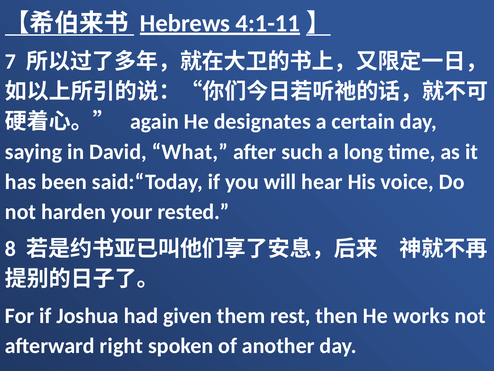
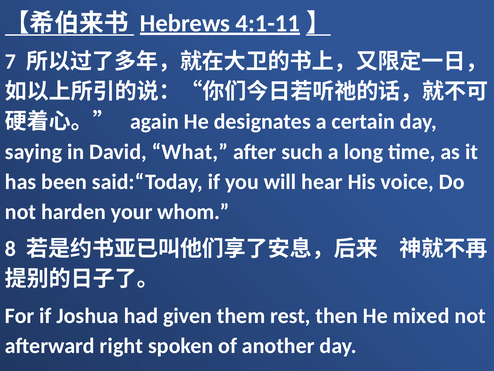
rested: rested -> whom
works: works -> mixed
